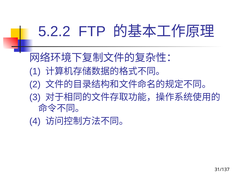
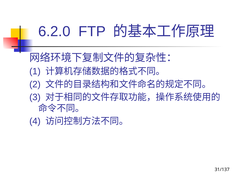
5.2.2: 5.2.2 -> 6.2.0
